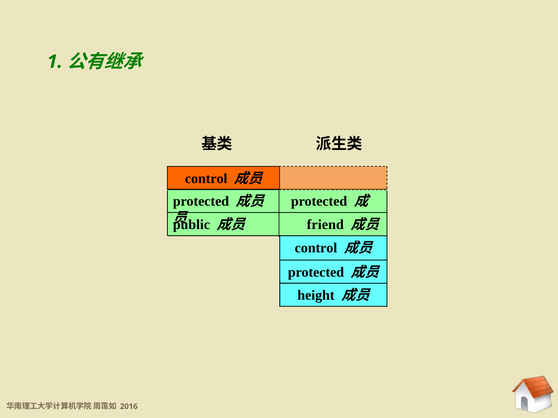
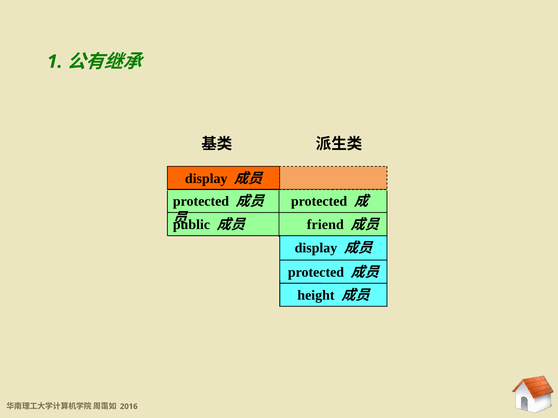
control at (206, 179): control -> display
control at (316, 248): control -> display
